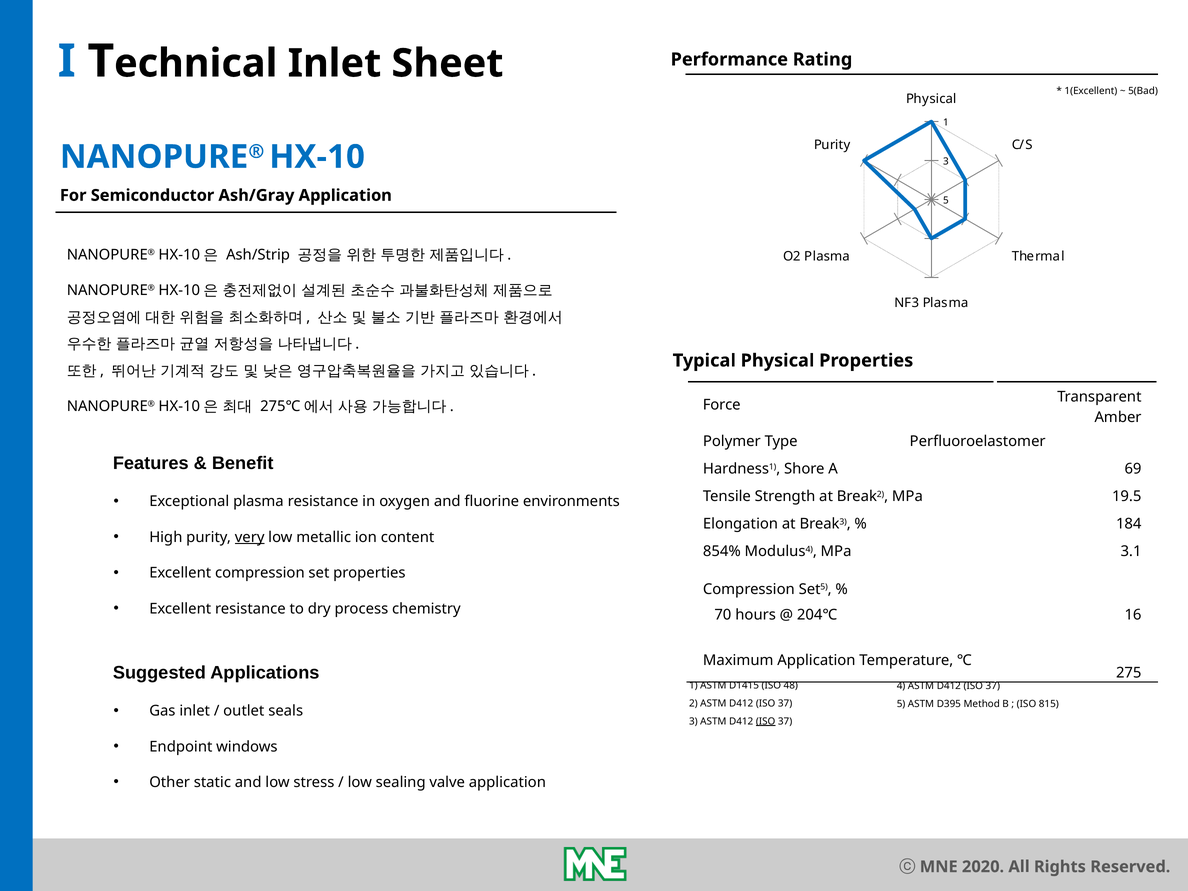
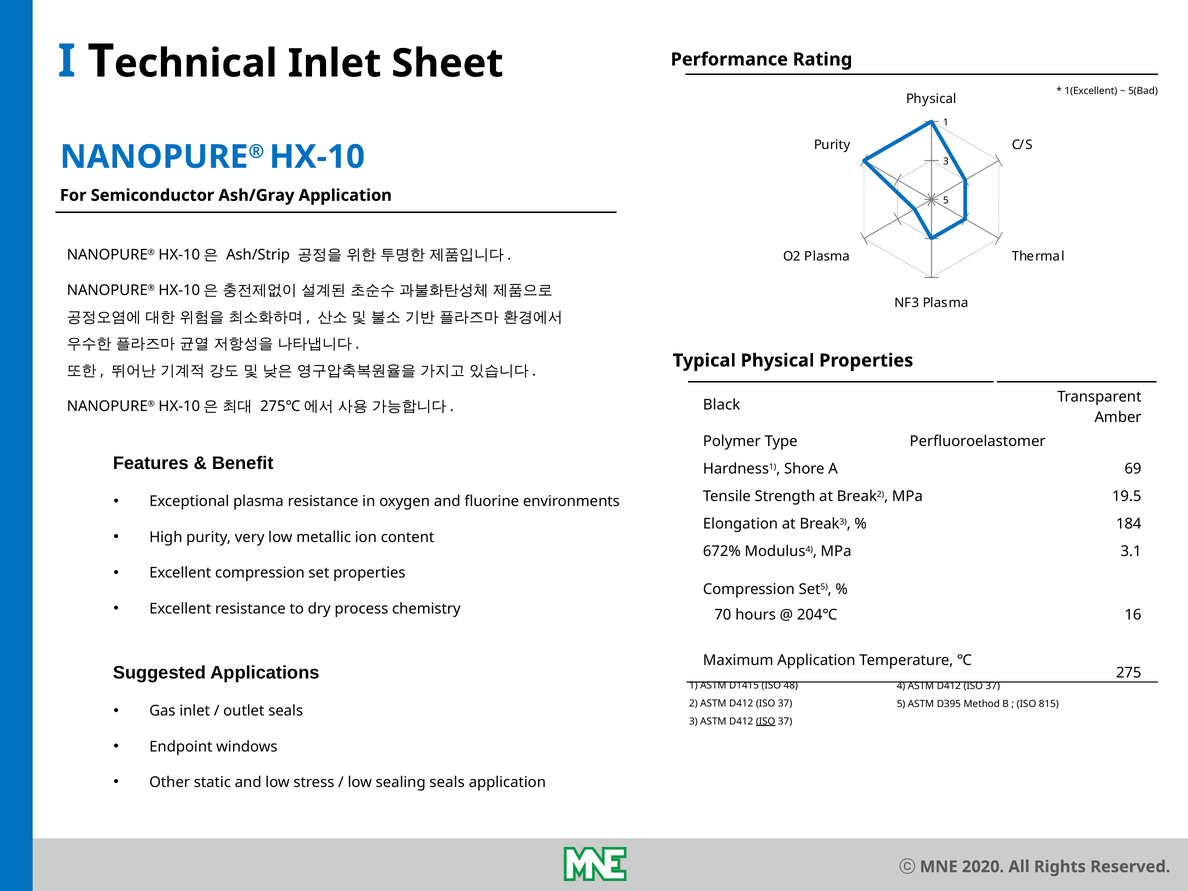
Force: Force -> Black
very underline: present -> none
854%: 854% -> 672%
sealing valve: valve -> seals
